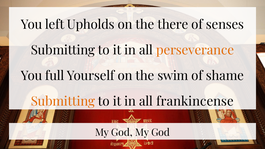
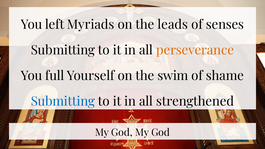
Upholds: Upholds -> Myriads
there: there -> leads
Submitting at (63, 101) colour: orange -> blue
frankincense: frankincense -> strengthened
